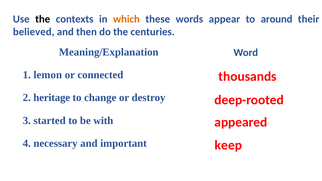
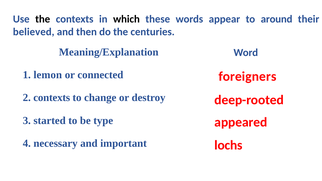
which colour: orange -> black
thousands: thousands -> foreigners
2 heritage: heritage -> contexts
with: with -> type
keep: keep -> lochs
